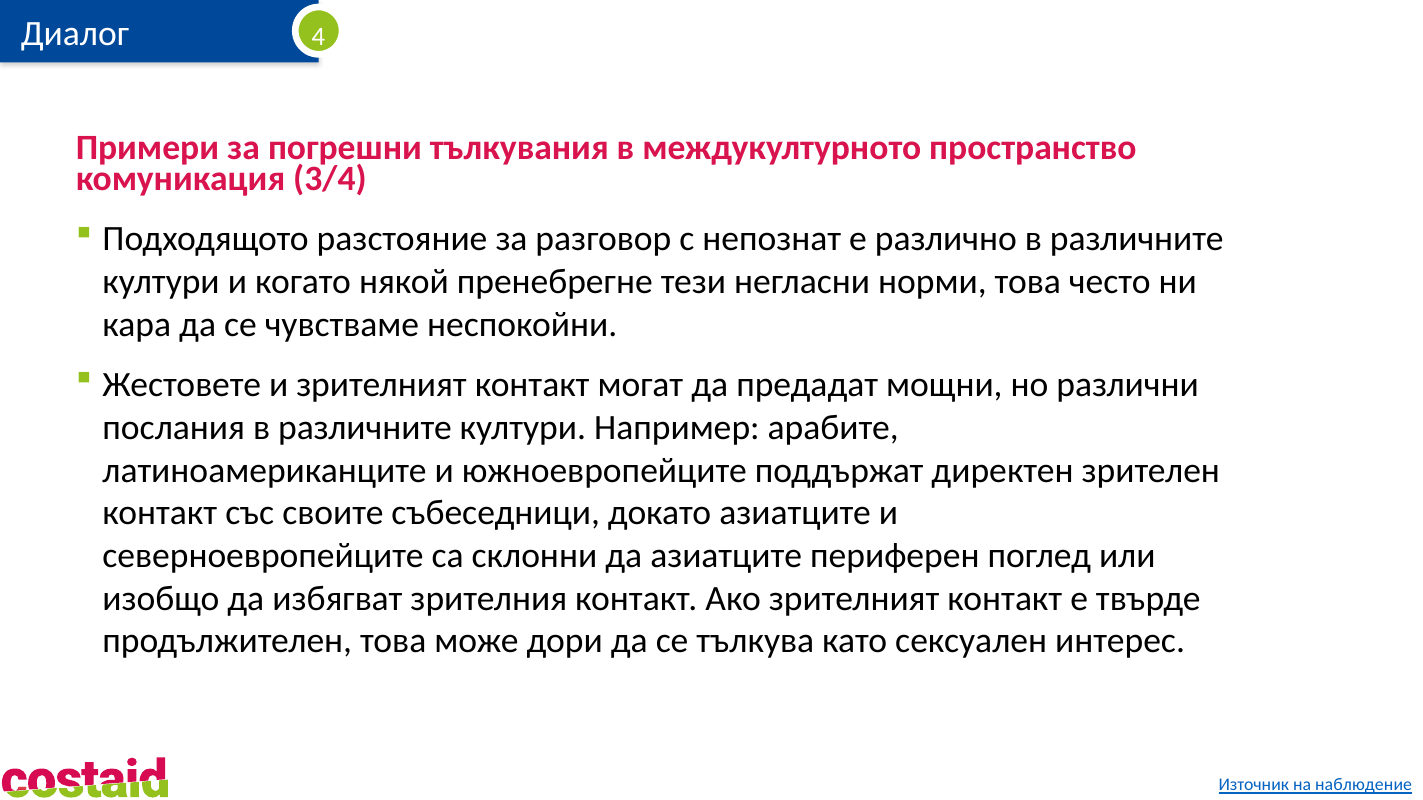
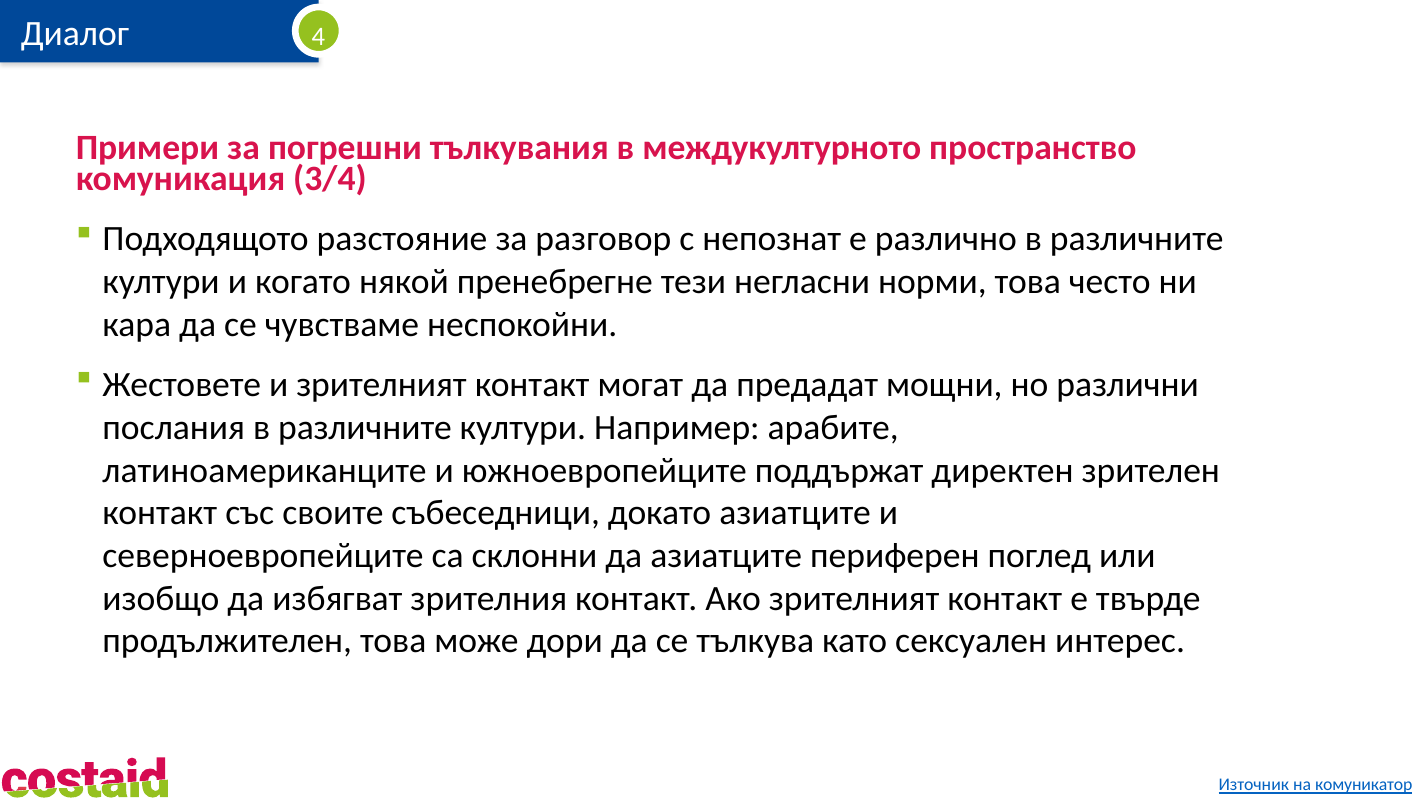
наблюдение: наблюдение -> комуникатор
